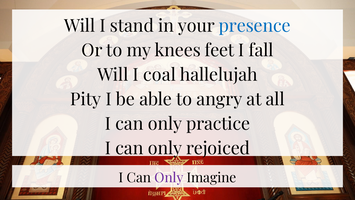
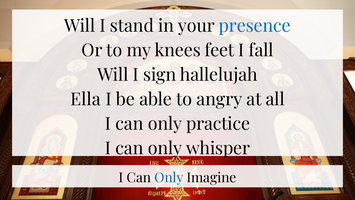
coal: coal -> sign
Pity: Pity -> Ella
rejoiced: rejoiced -> whisper
Only at (169, 178) colour: purple -> blue
